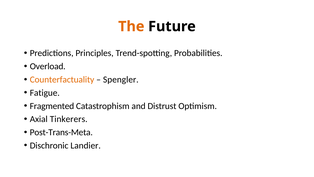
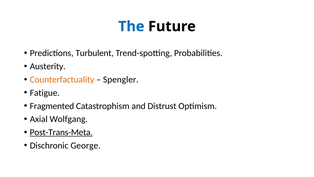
The colour: orange -> blue
Principles: Principles -> Turbulent
Overload: Overload -> Austerity
Tinkerers: Tinkerers -> Wolfgang
Post-Trans-Meta underline: none -> present
Landier: Landier -> George
